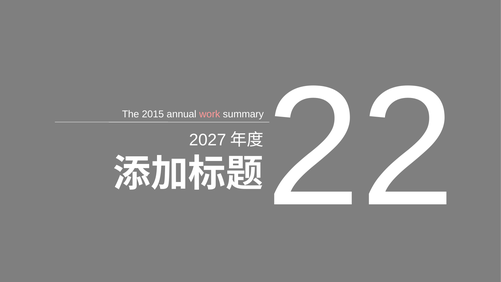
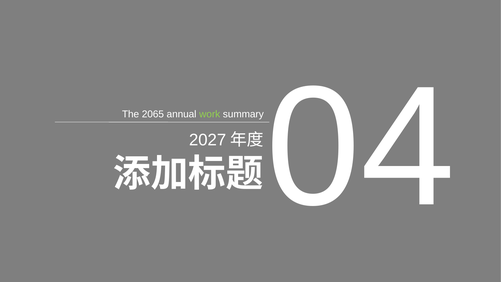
2015: 2015 -> 2065
work colour: pink -> light green
22: 22 -> 04
